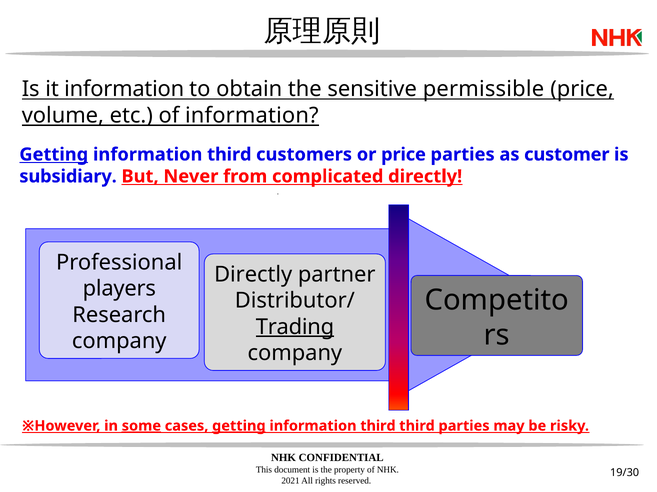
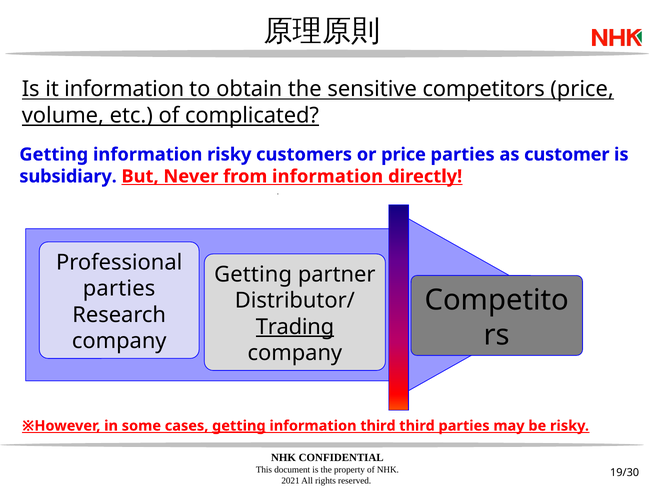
permissible: permissible -> competitors
of information: information -> complicated
Getting at (54, 155) underline: present -> none
third at (229, 155): third -> risky
from complicated: complicated -> information
Directly at (253, 275): Directly -> Getting
players at (119, 289): players -> parties
some underline: present -> none
